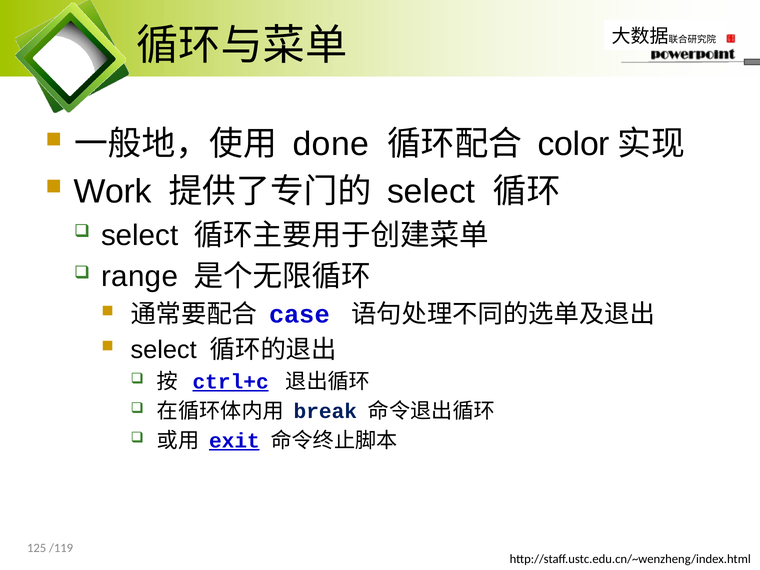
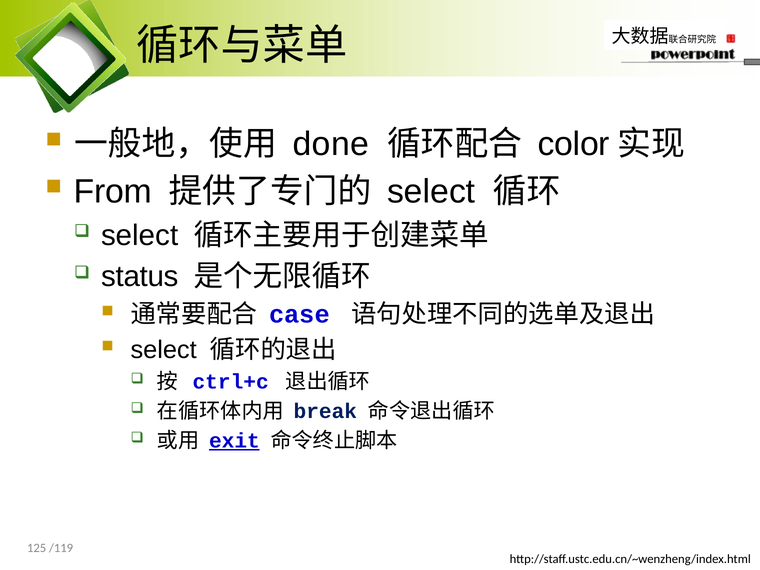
Work: Work -> From
range: range -> status
ctrl+c underline: present -> none
